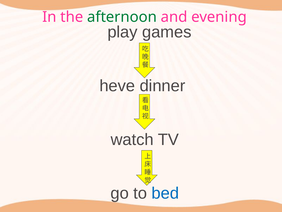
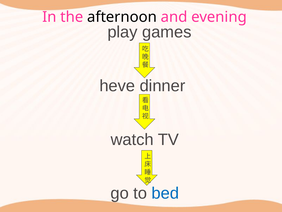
afternoon colour: green -> black
